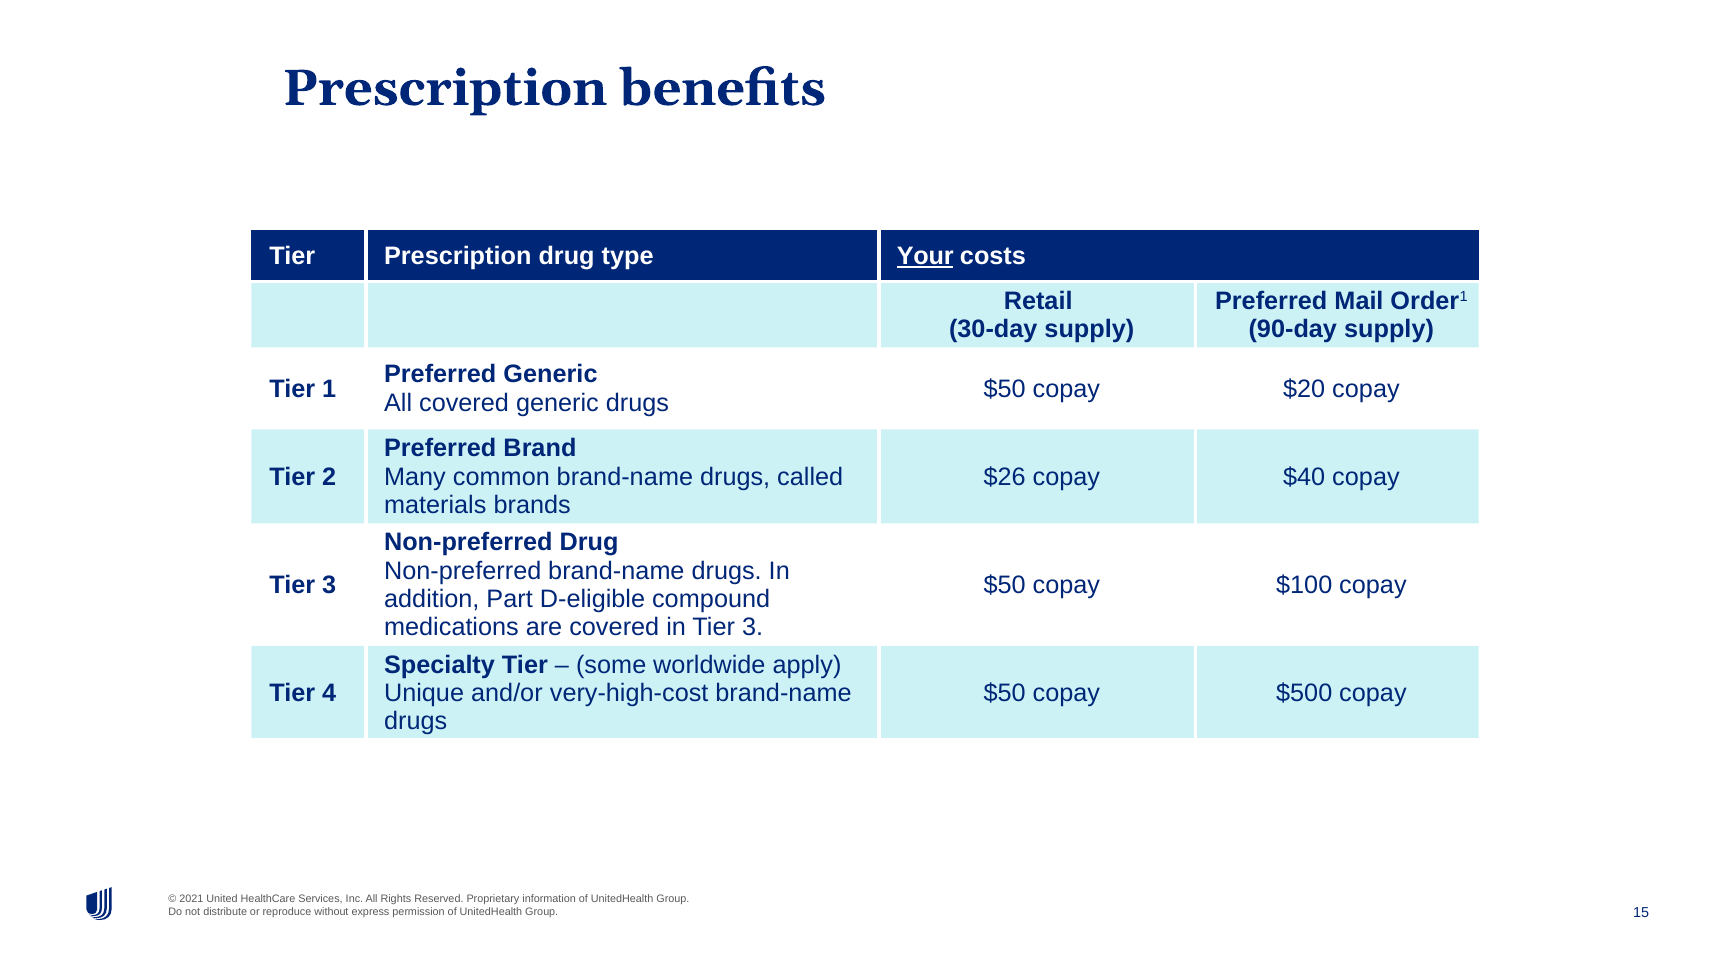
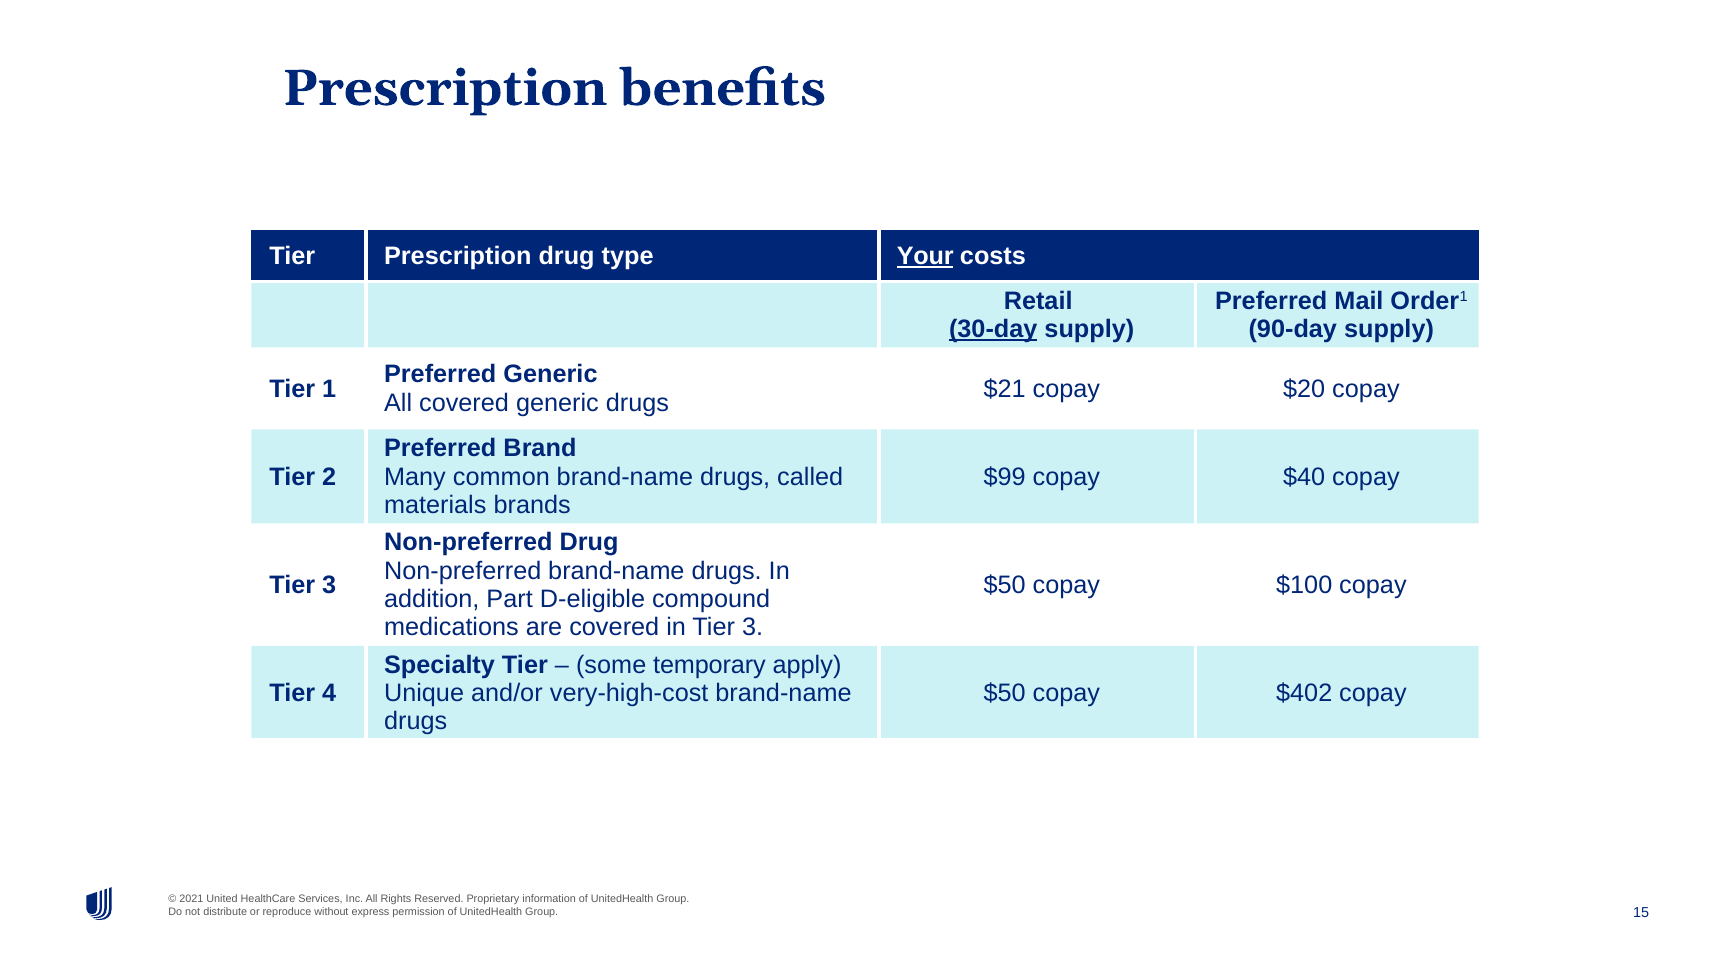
30-day underline: none -> present
$50 at (1005, 389): $50 -> $21
$26: $26 -> $99
worldwide: worldwide -> temporary
$500: $500 -> $402
